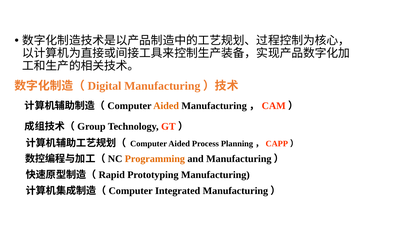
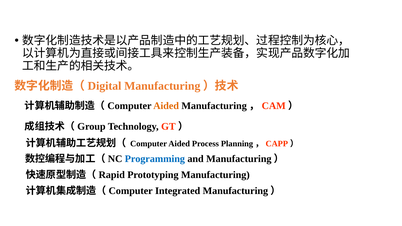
Programming colour: orange -> blue
